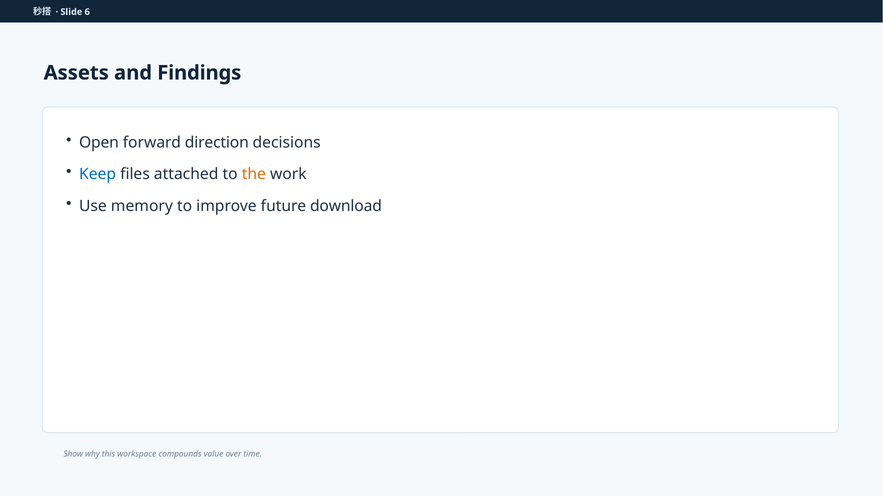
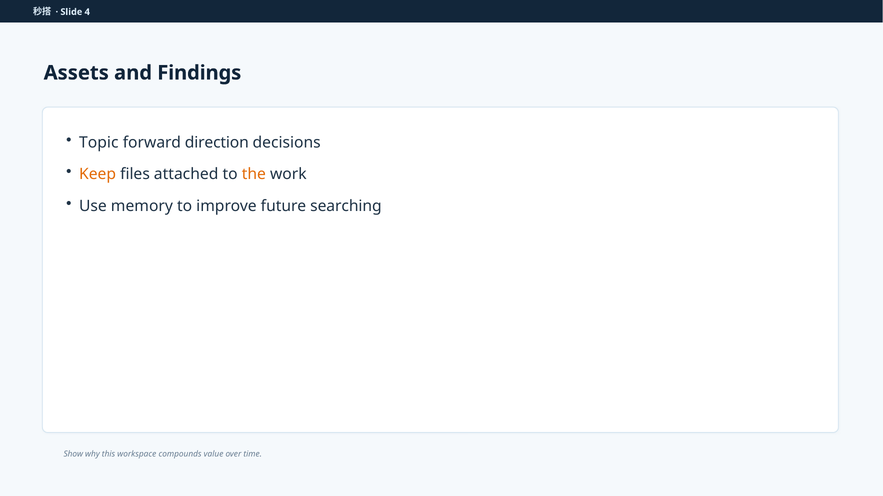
6: 6 -> 4
Open: Open -> Topic
Keep colour: blue -> orange
download: download -> searching
